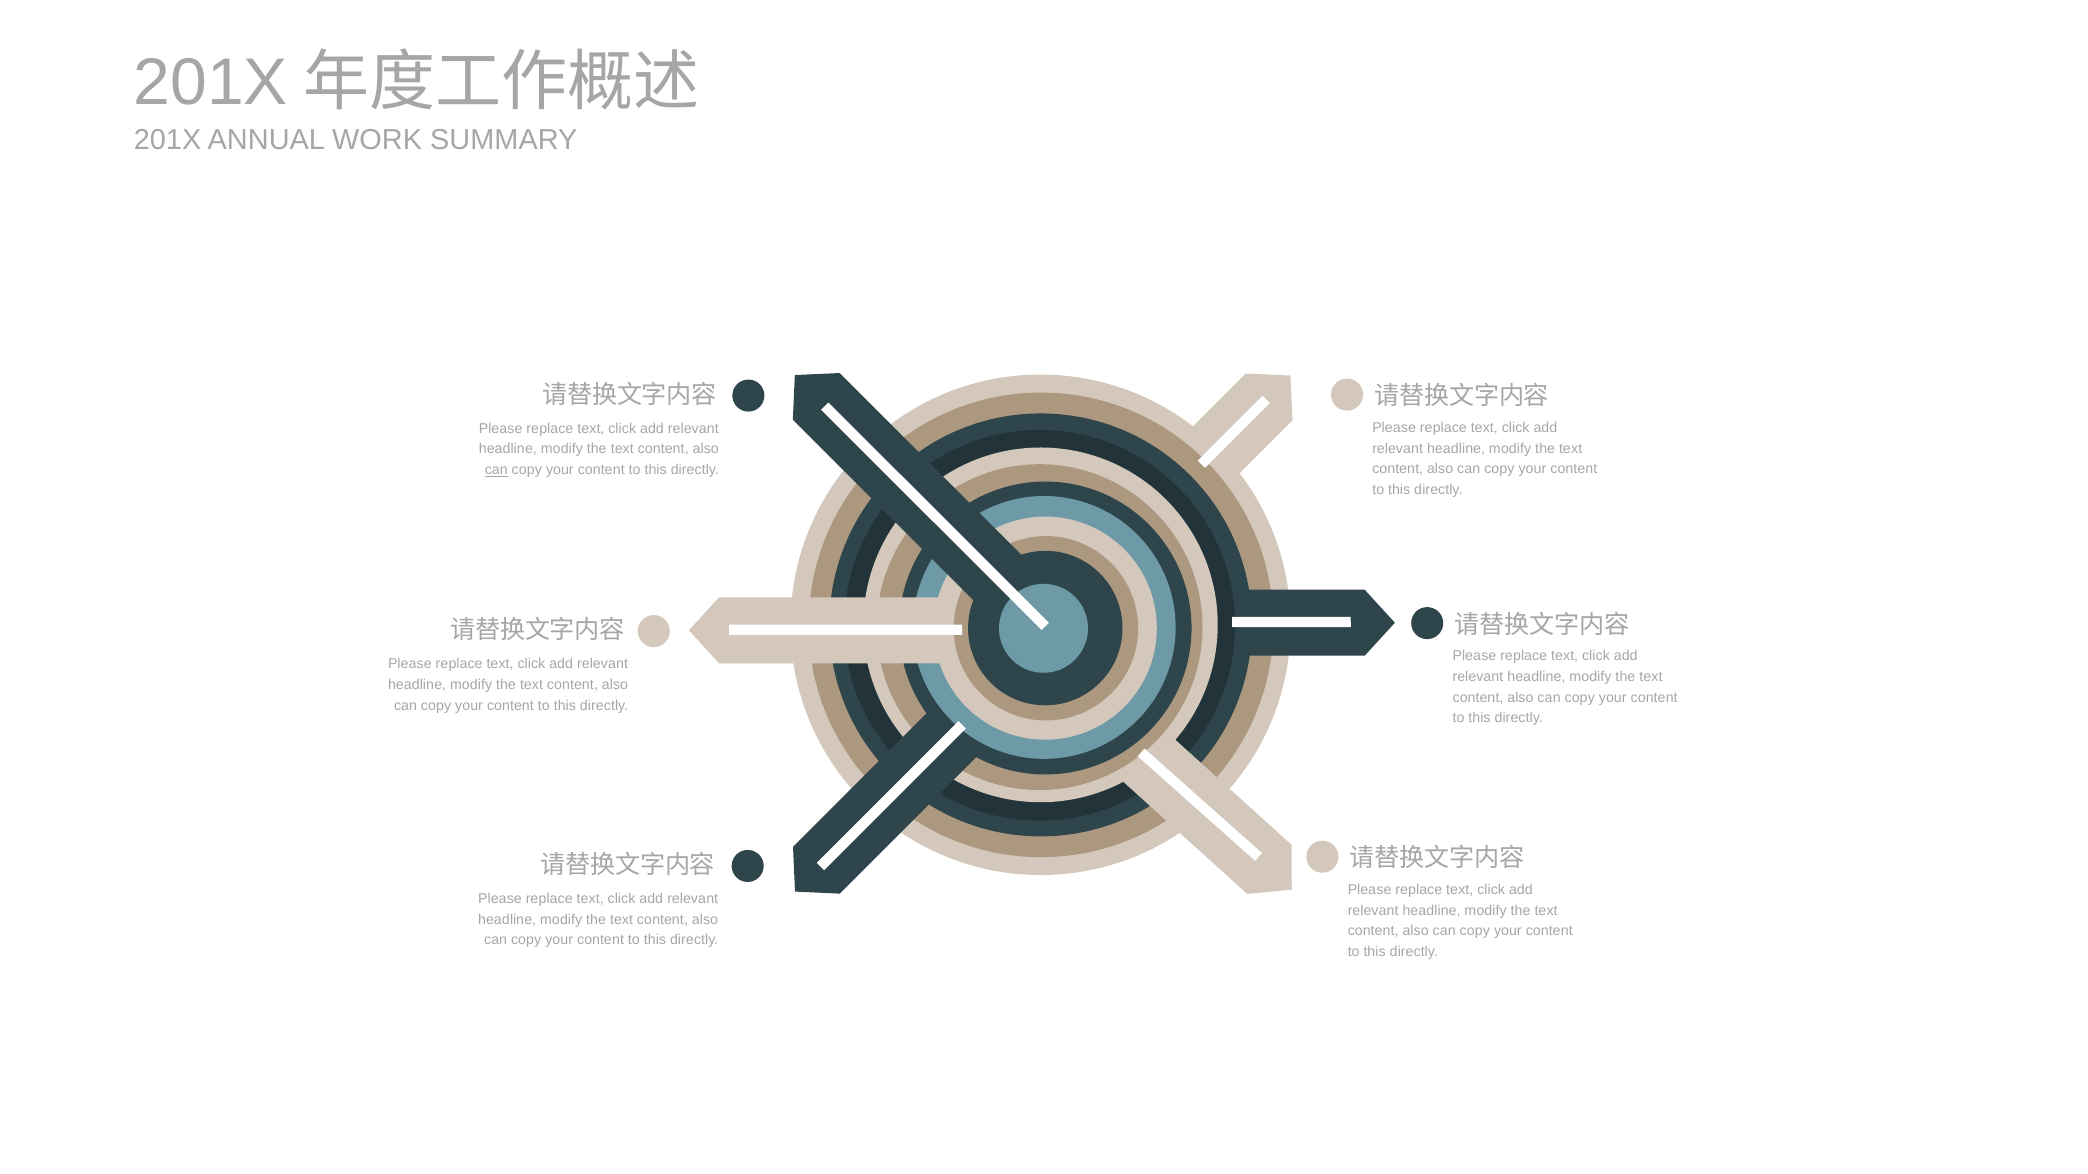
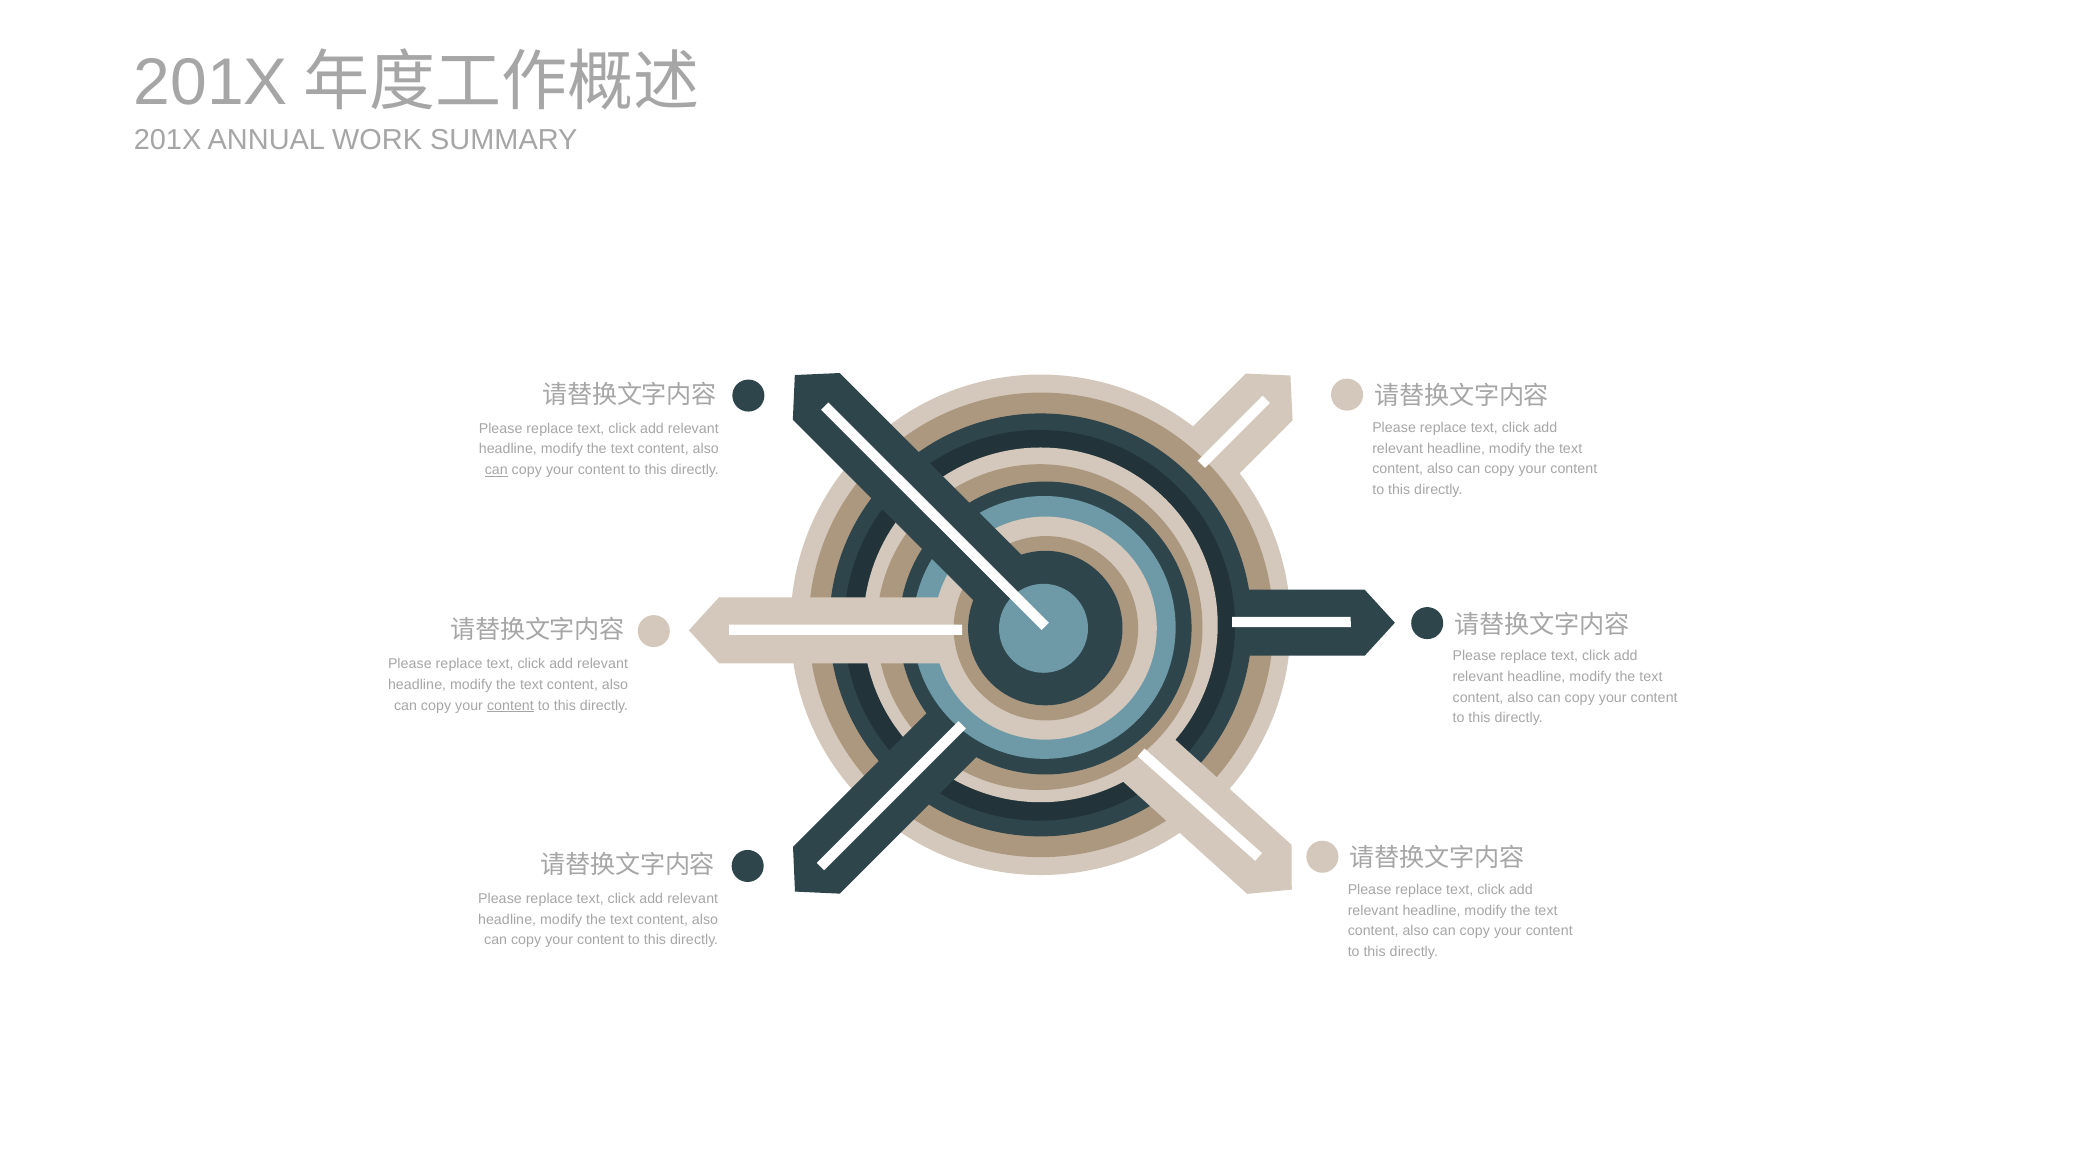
content at (510, 706) underline: none -> present
